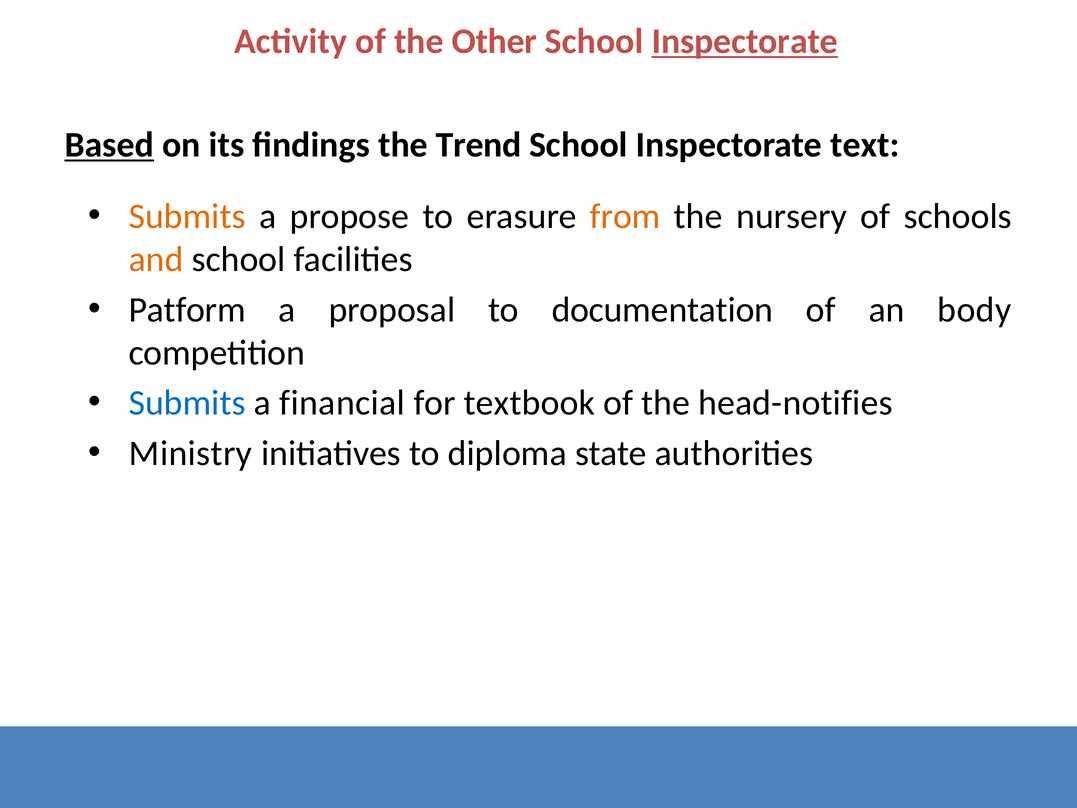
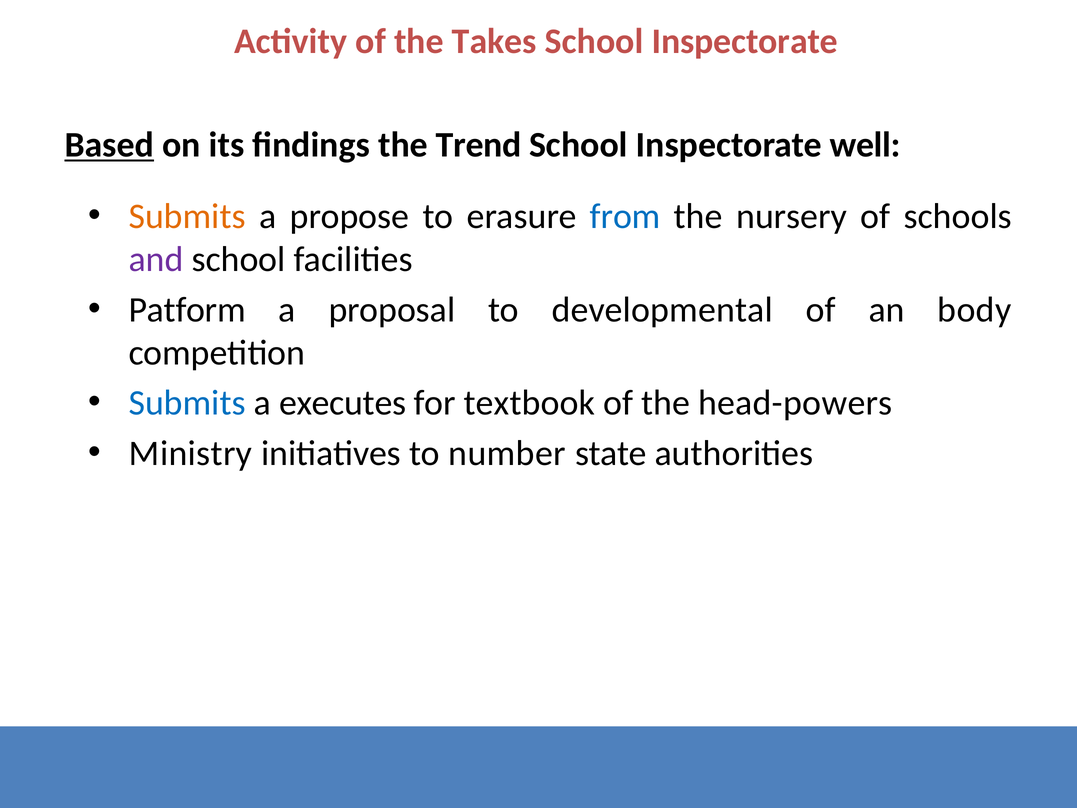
Other: Other -> Takes
Inspectorate at (745, 41) underline: present -> none
text: text -> well
from colour: orange -> blue
and colour: orange -> purple
documentation: documentation -> developmental
financial: financial -> executes
head-notifies: head-notifies -> head-powers
diploma: diploma -> number
